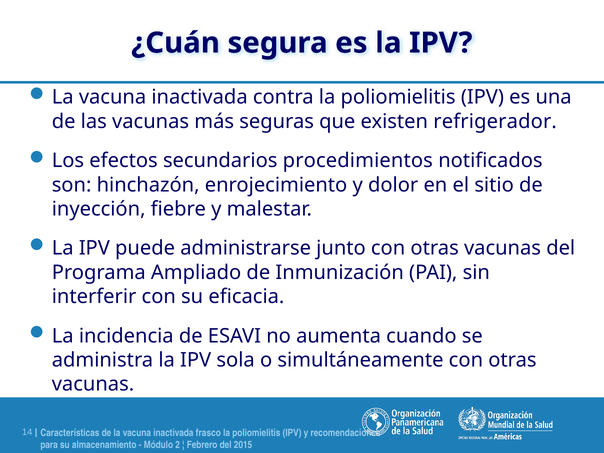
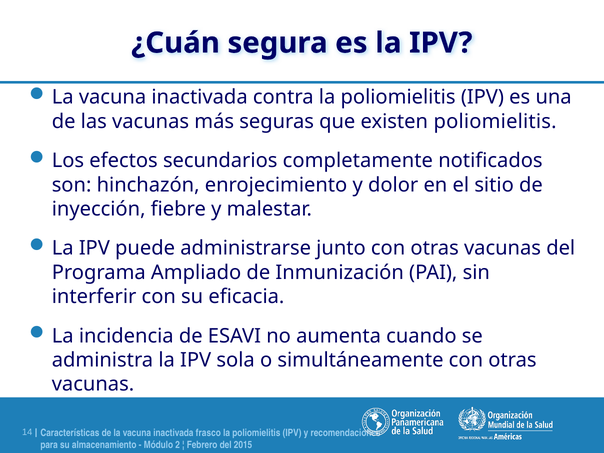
existen refrigerador: refrigerador -> poliomielitis
procedimientos: procedimientos -> completamente
